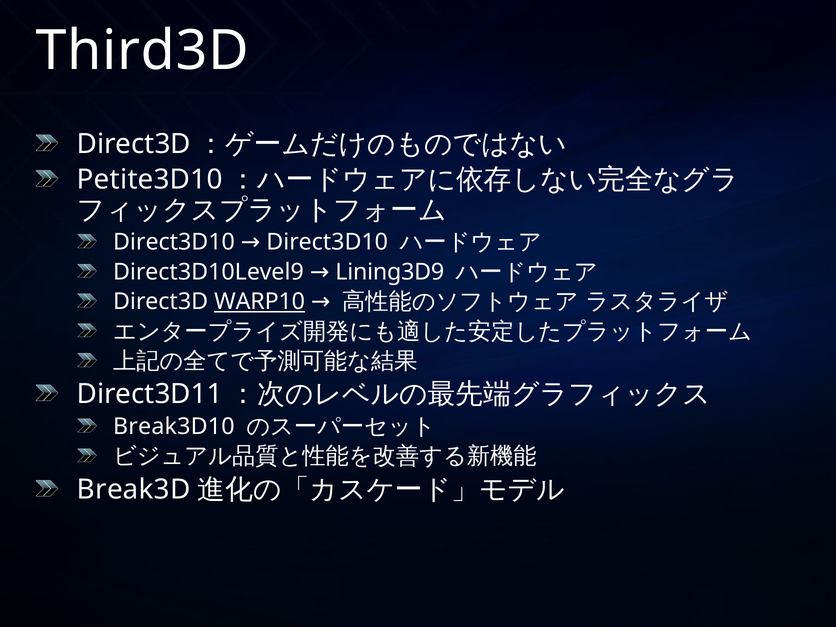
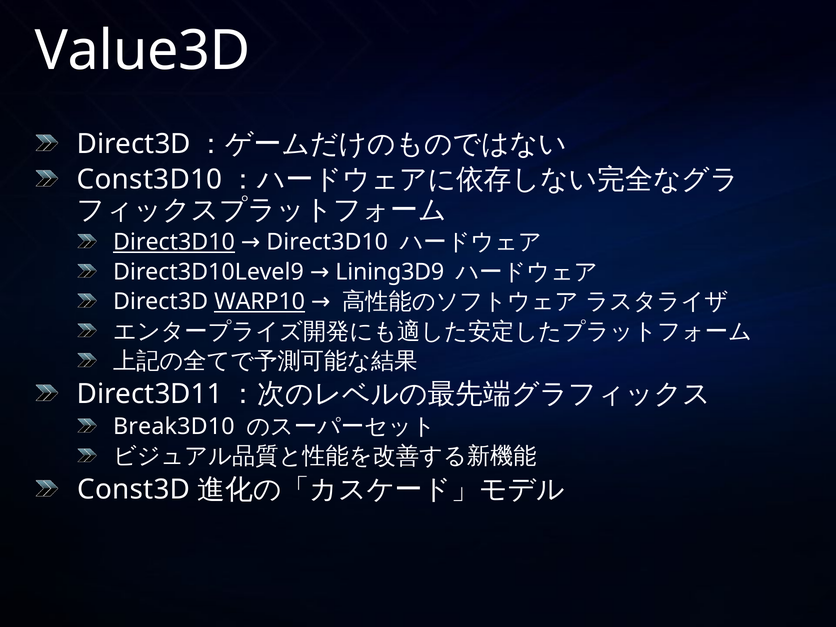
Third3D: Third3D -> Value3D
Petite3D10: Petite3D10 -> Const3D10
Direct3D10 at (174, 242) underline: none -> present
Break3D: Break3D -> Const3D
